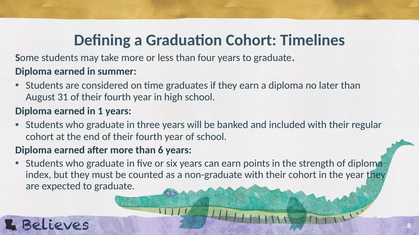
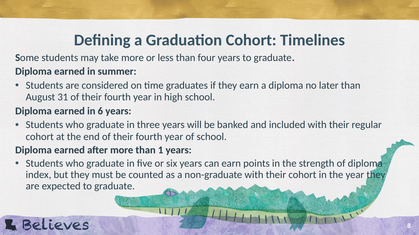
1: 1 -> 6
6: 6 -> 1
